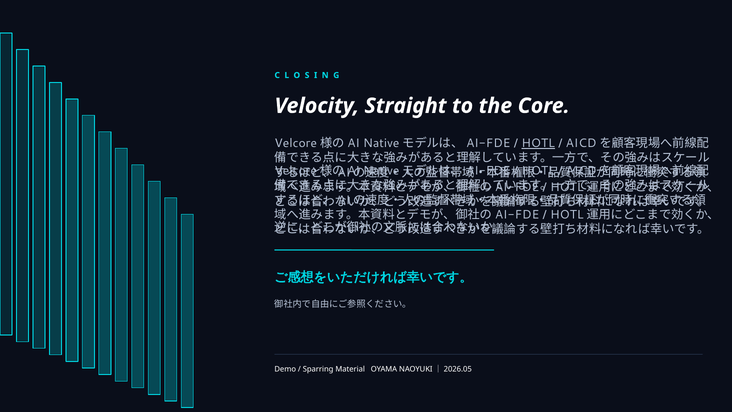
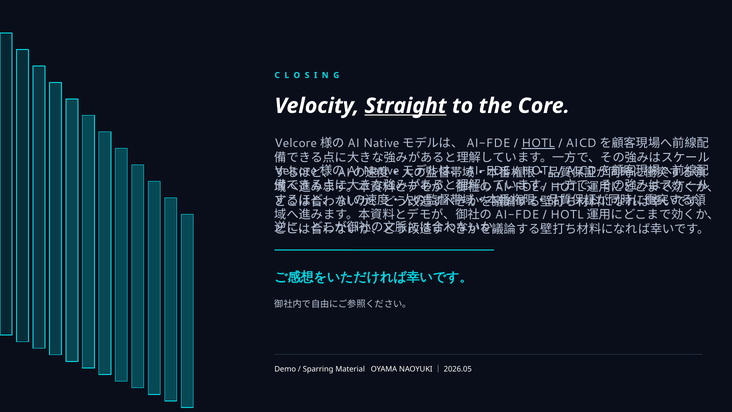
Straight underline: none -> present
